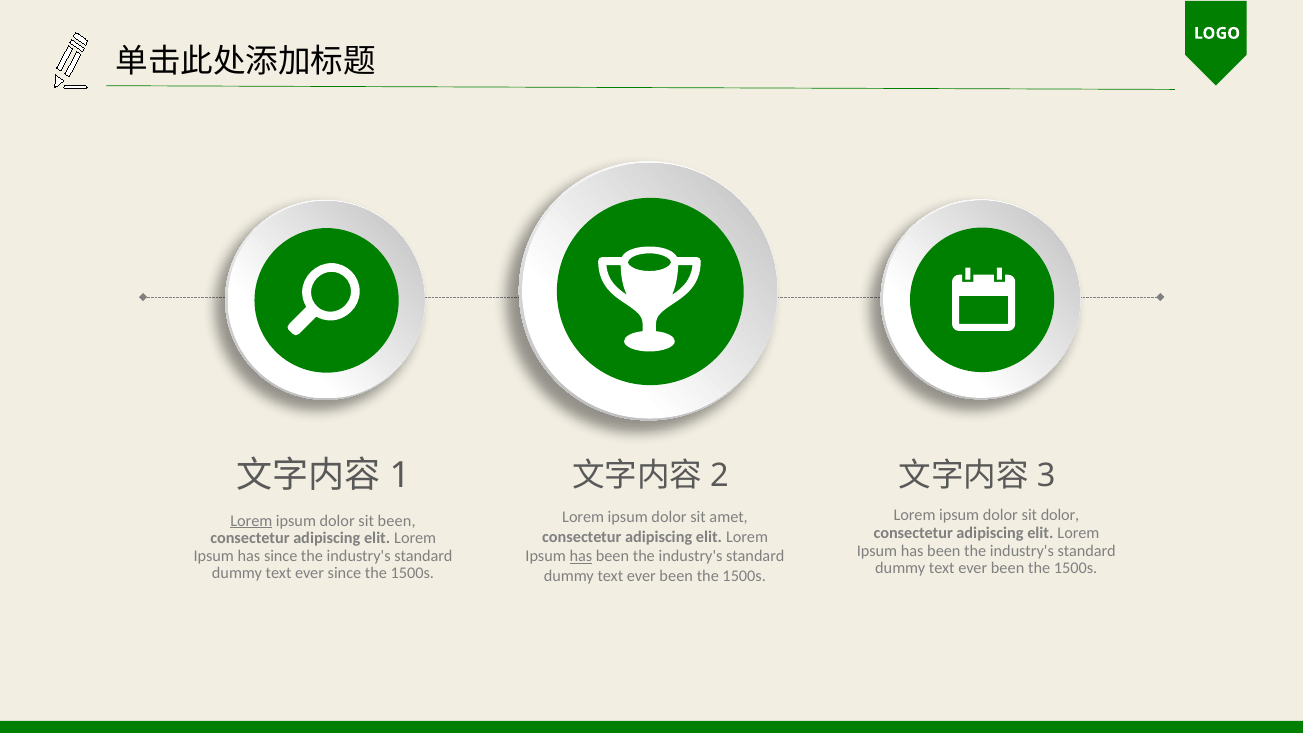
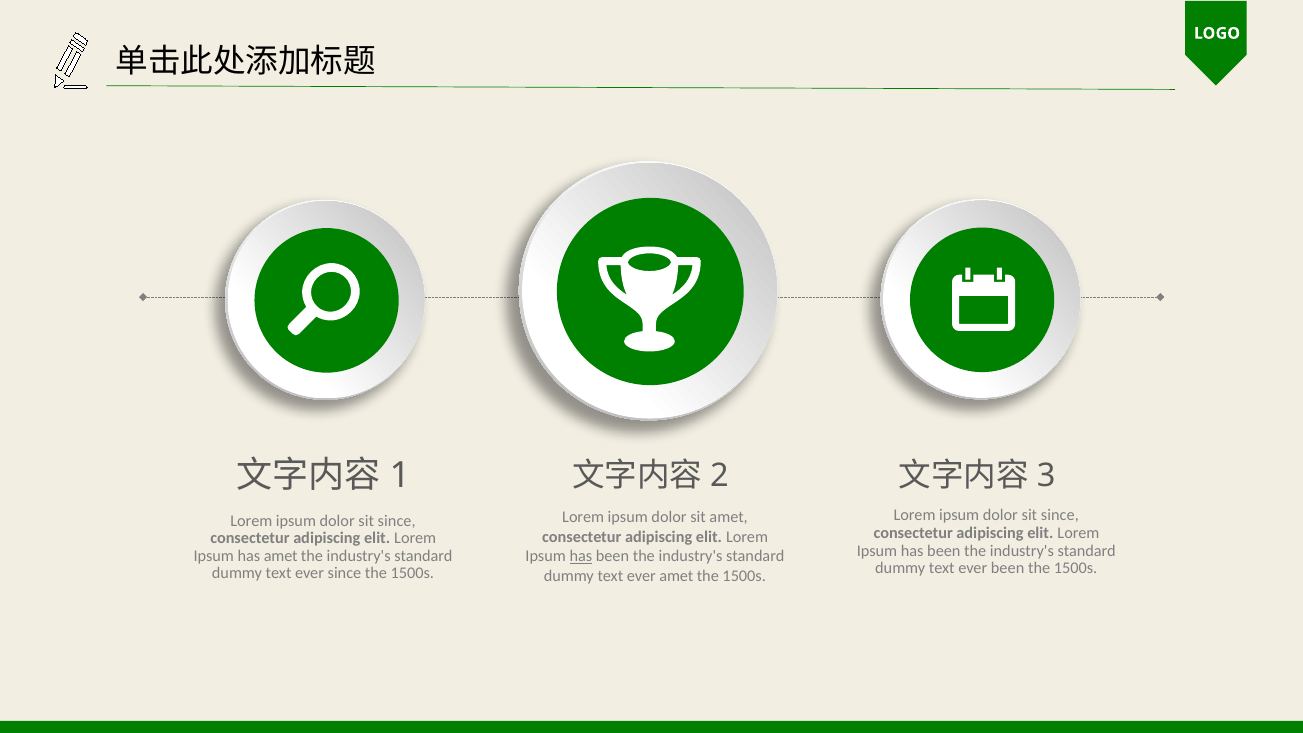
dolor at (1060, 515): dolor -> since
Lorem at (251, 521) underline: present -> none
been at (397, 521): been -> since
has since: since -> amet
been at (676, 576): been -> amet
